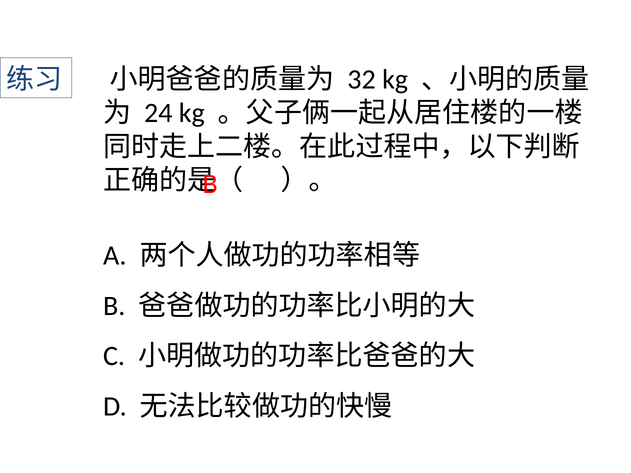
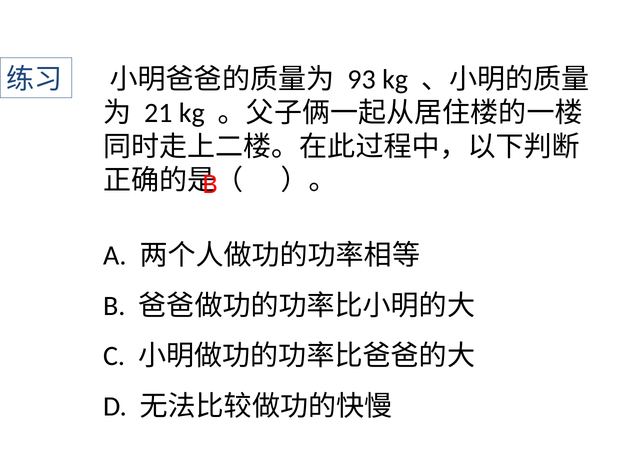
32: 32 -> 93
24: 24 -> 21
